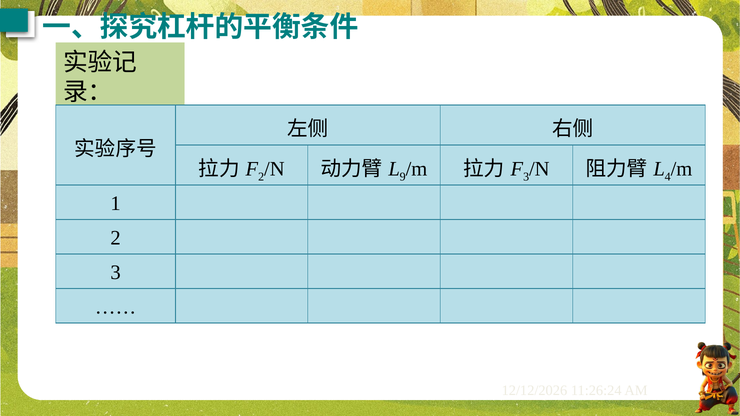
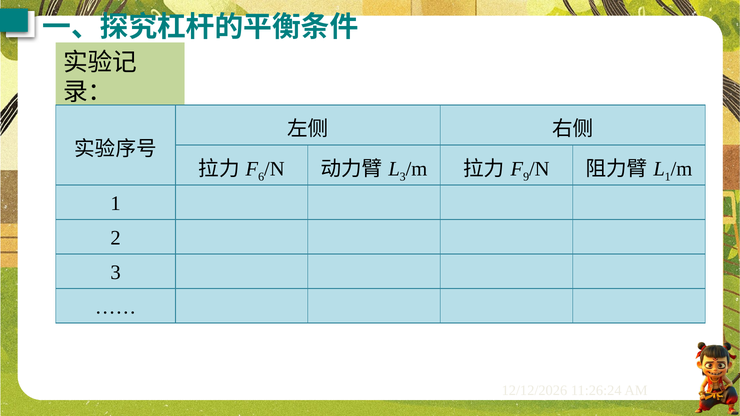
2 at (261, 177): 2 -> 6
9 at (403, 177): 9 -> 3
3 at (526, 177): 3 -> 9
4 at (668, 177): 4 -> 1
